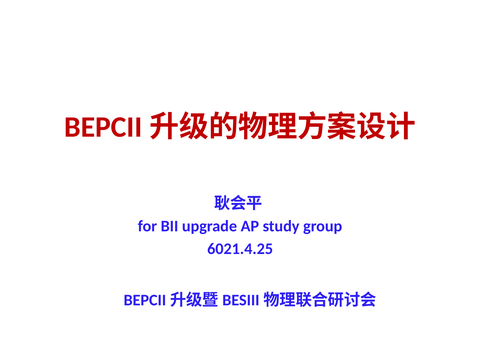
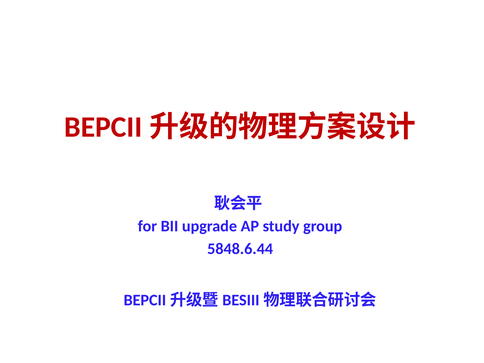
6021.4.25: 6021.4.25 -> 5848.6.44
